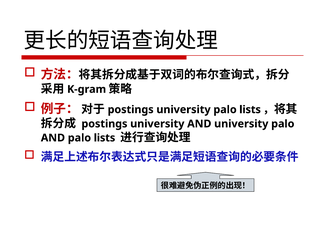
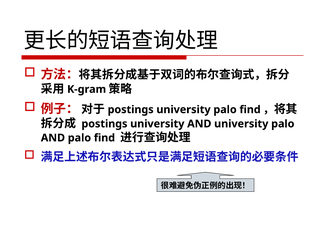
university palo lists: lists -> find
AND palo lists: lists -> find
